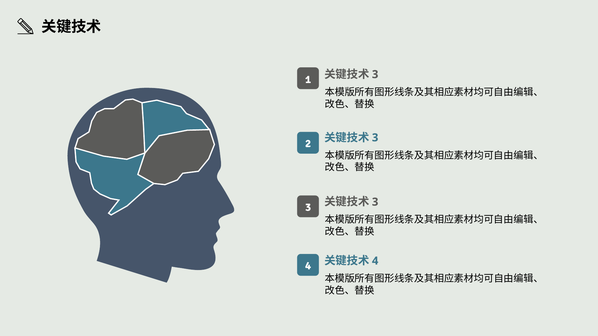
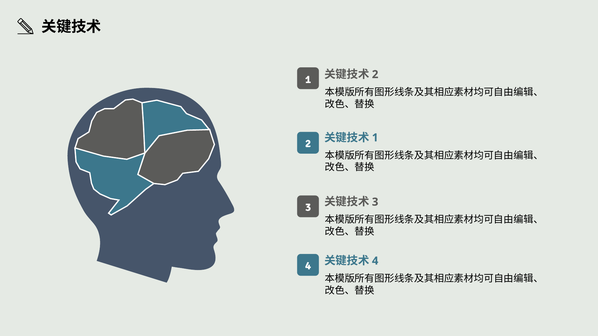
3 at (375, 75): 3 -> 2
3 at (375, 138): 3 -> 1
